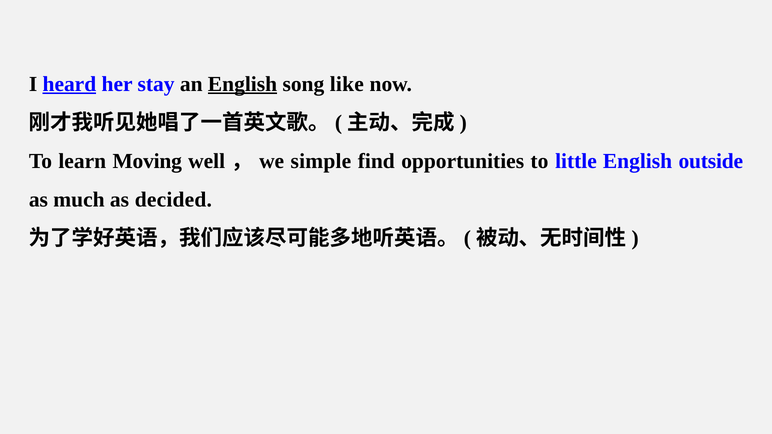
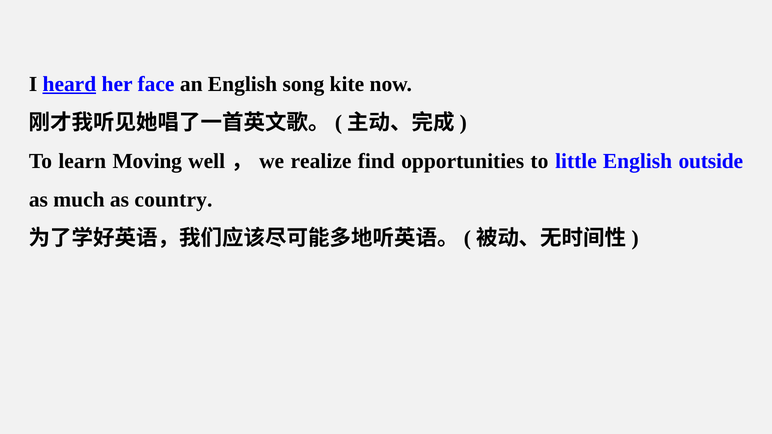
stay: stay -> face
English at (242, 84) underline: present -> none
like: like -> kite
simple: simple -> realize
decided: decided -> country
